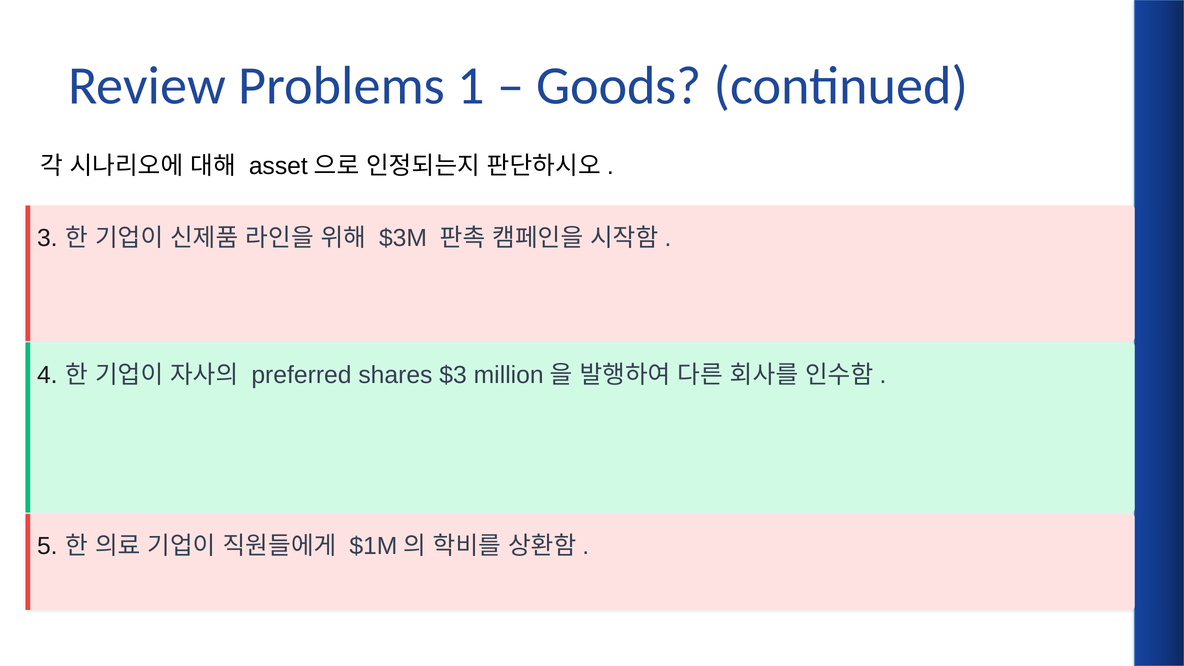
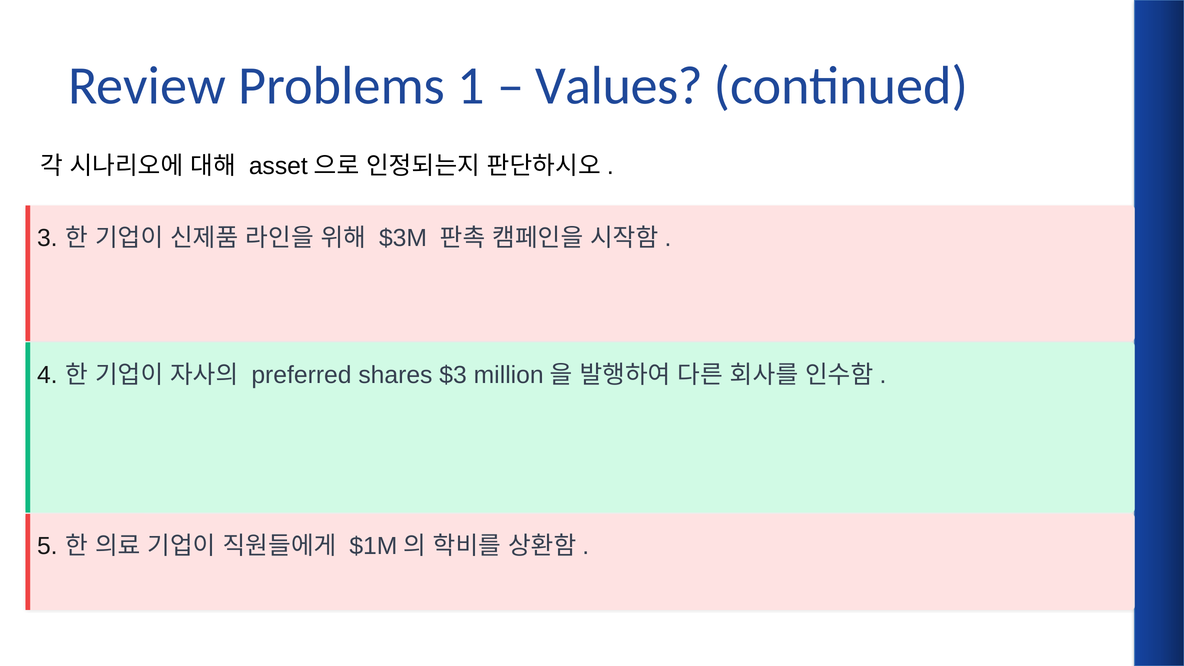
Goods: Goods -> Values
